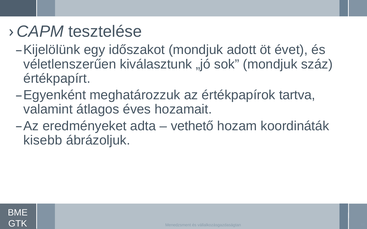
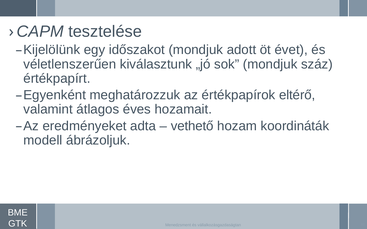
tartva: tartva -> eltérő
kisebb: kisebb -> modell
